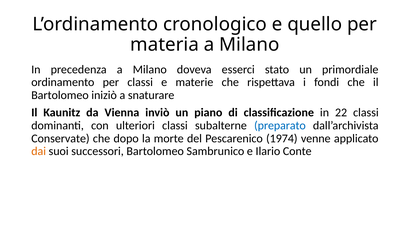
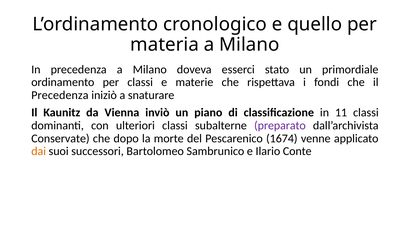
Bartolomeo at (60, 95): Bartolomeo -> Precedenza
22: 22 -> 11
preparato colour: blue -> purple
1974: 1974 -> 1674
